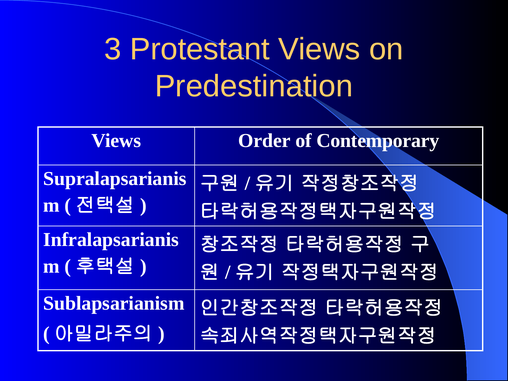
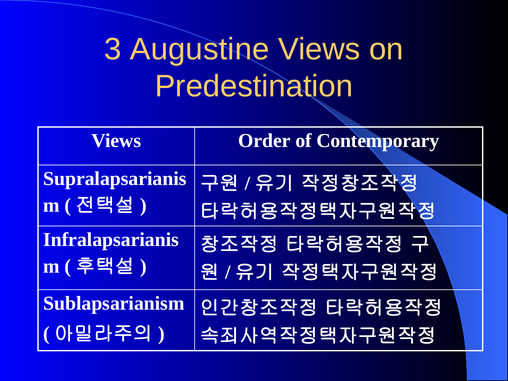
Protestant: Protestant -> Augustine
